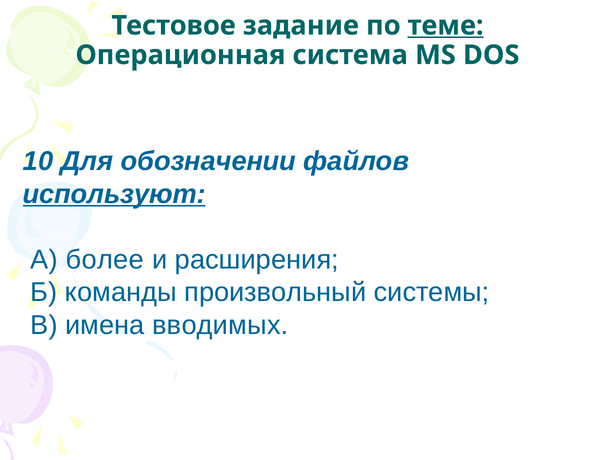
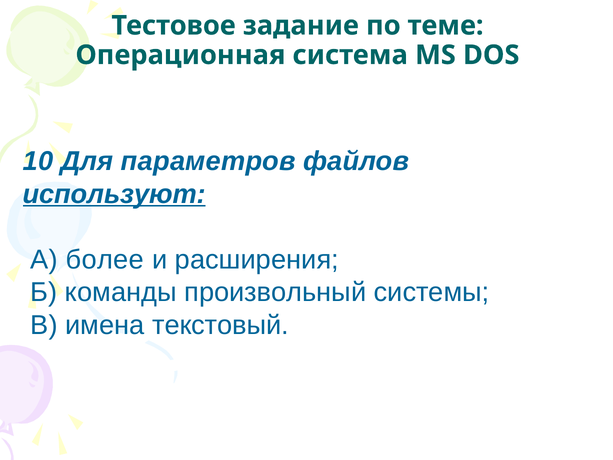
теме underline: present -> none
обозначении: обозначении -> параметров
вводимых: вводимых -> текстовый
